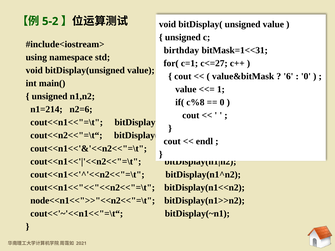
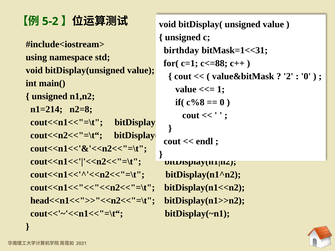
c<=27: c<=27 -> c<=88
6: 6 -> 2
n2=6: n2=6 -> n2=8
node<<n1<<">>"<<n2<<"=\t: node<<n1<<">>"<<n2<<"=\t -> head<<n1<<">>"<<n2<<"=\t
